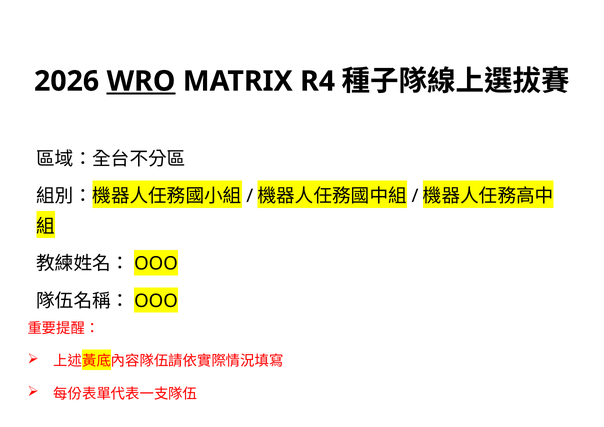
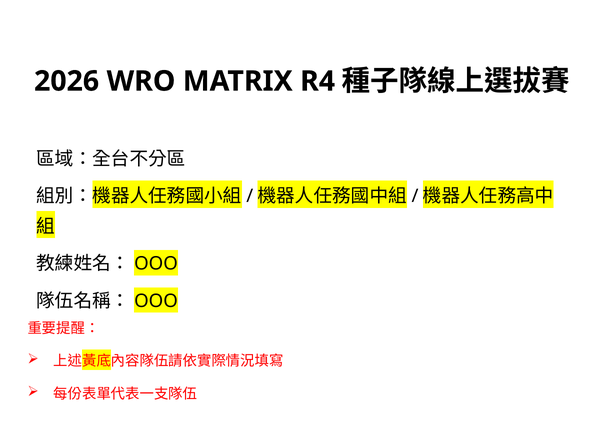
WRO underline: present -> none
